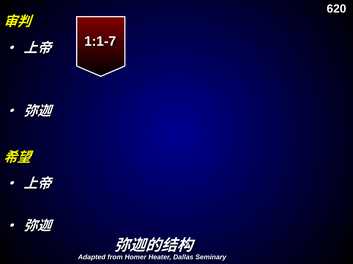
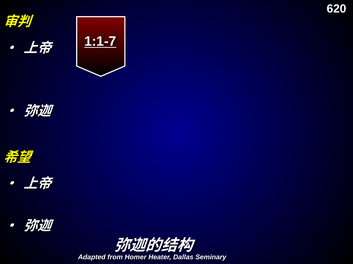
1:1-7 underline: none -> present
